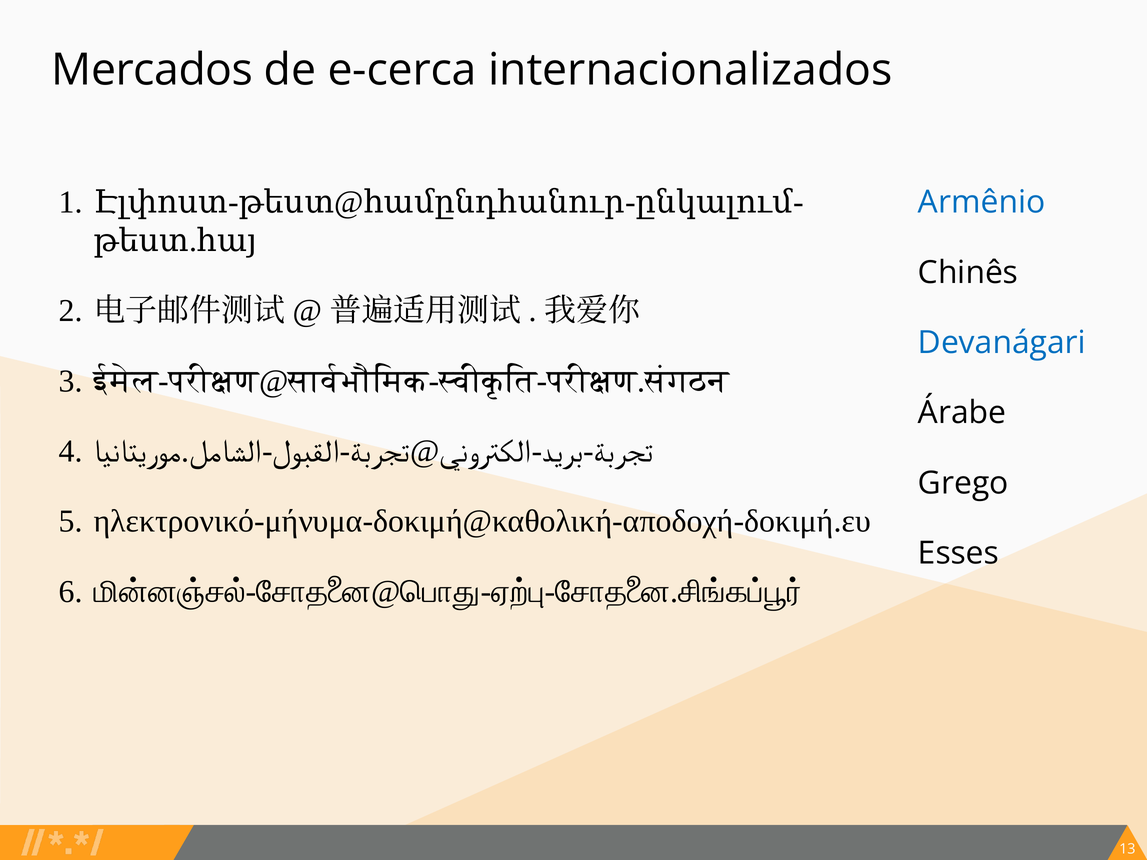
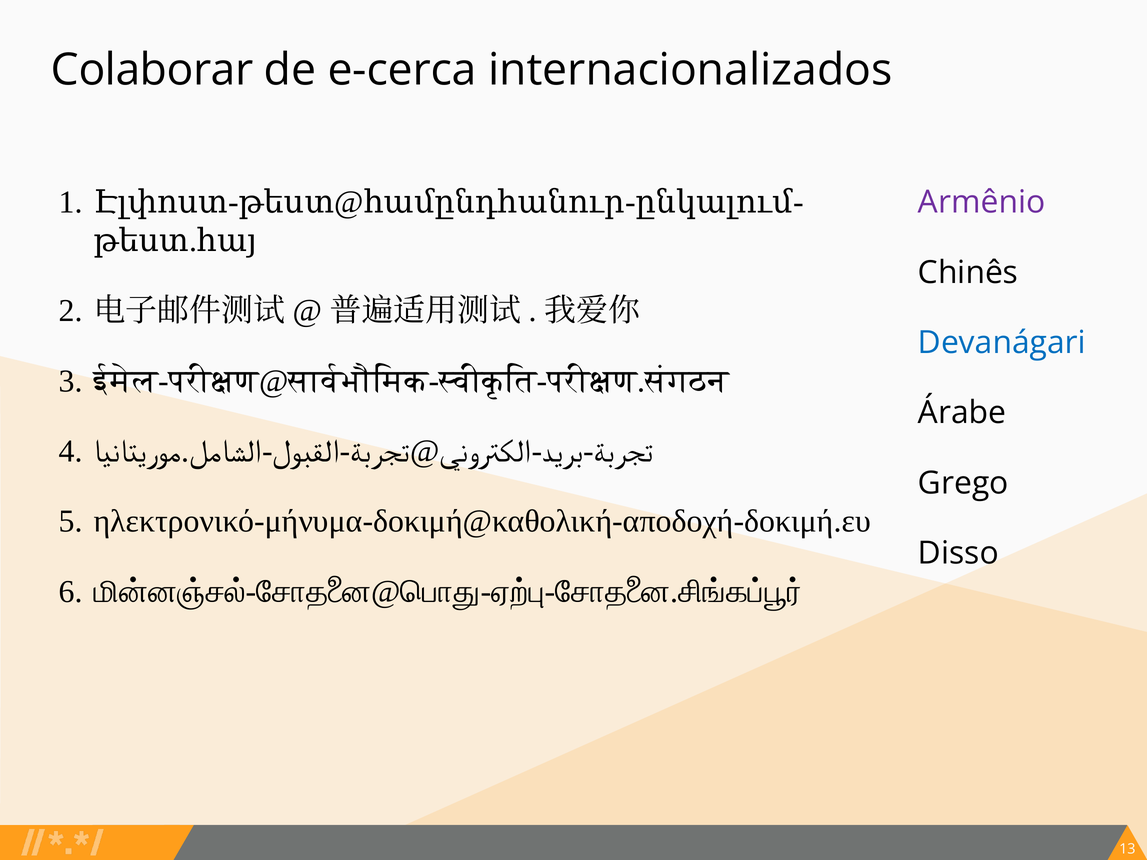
Mercados: Mercados -> Colaborar
Armênio colour: blue -> purple
Esses: Esses -> Disso
